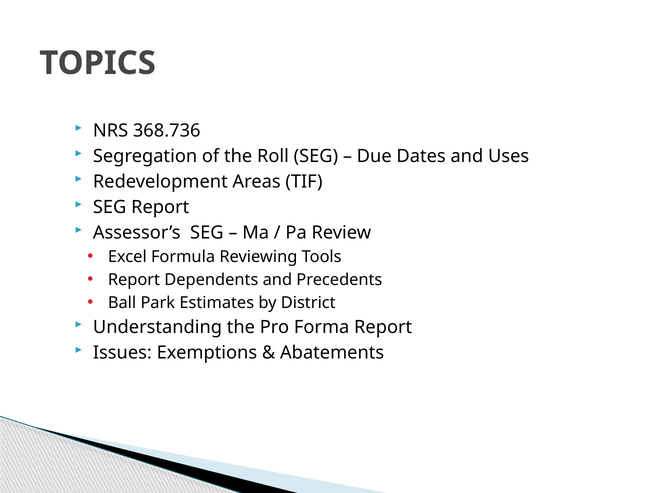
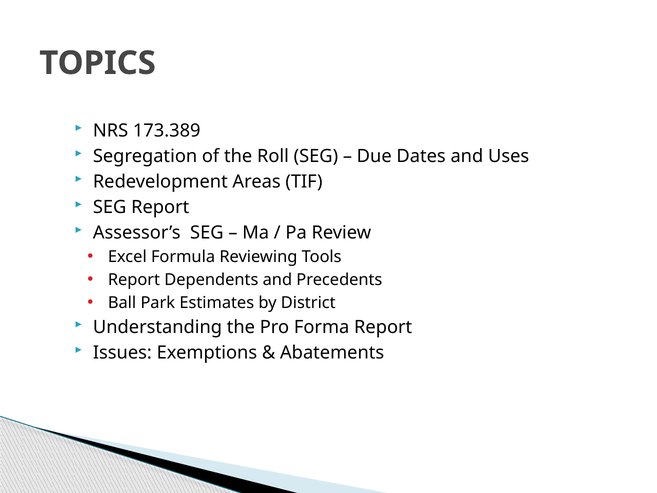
368.736: 368.736 -> 173.389
